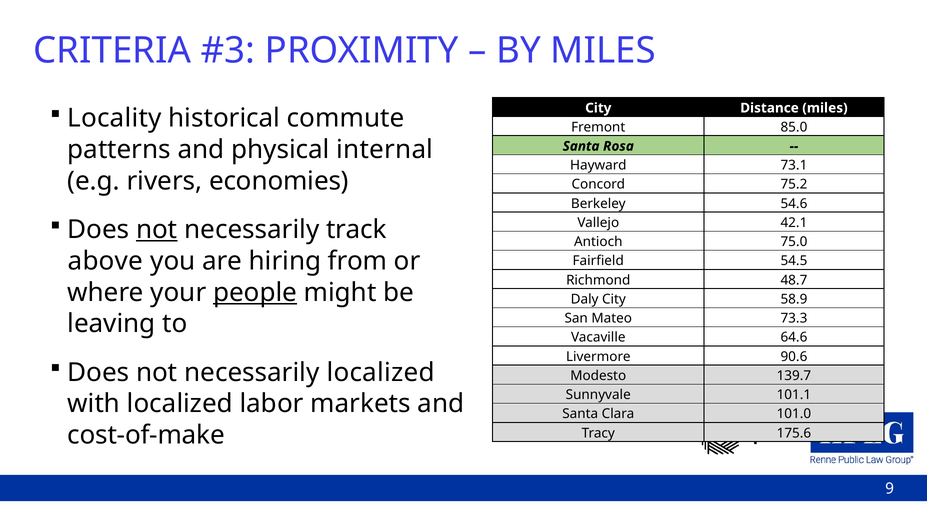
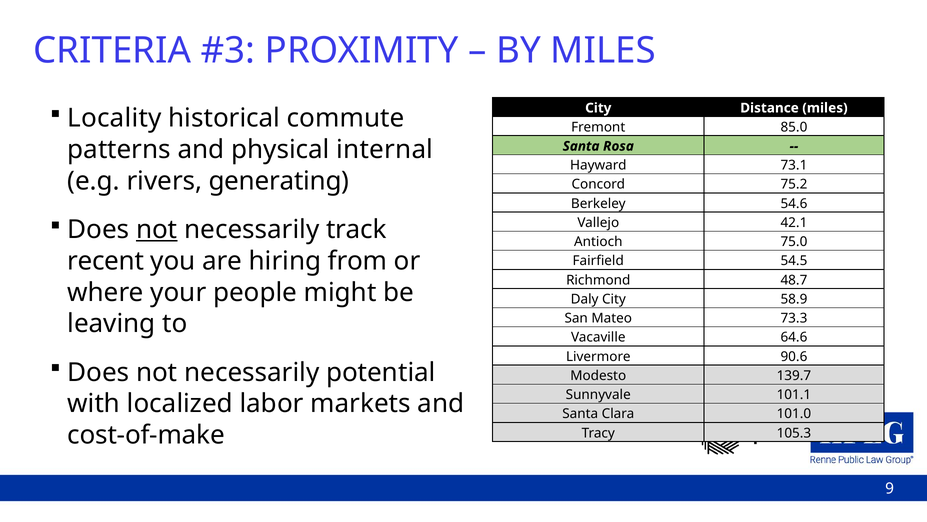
economies: economies -> generating
above: above -> recent
people underline: present -> none
necessarily localized: localized -> potential
175.6: 175.6 -> 105.3
